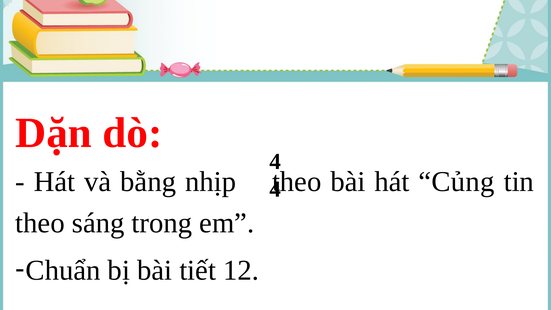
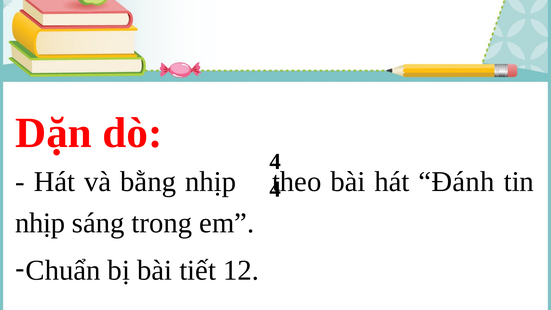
Củng: Củng -> Đánh
theo at (40, 223): theo -> nhịp
